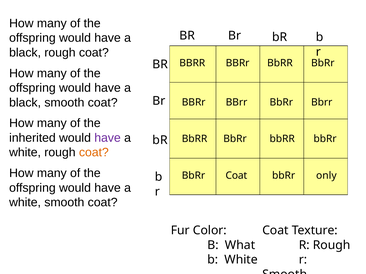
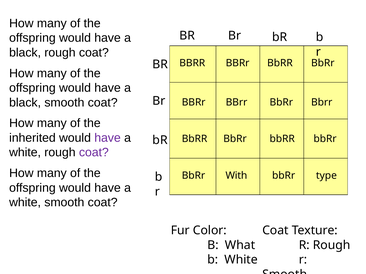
coat at (94, 153) colour: orange -> purple
BbRr Coat: Coat -> With
only: only -> type
